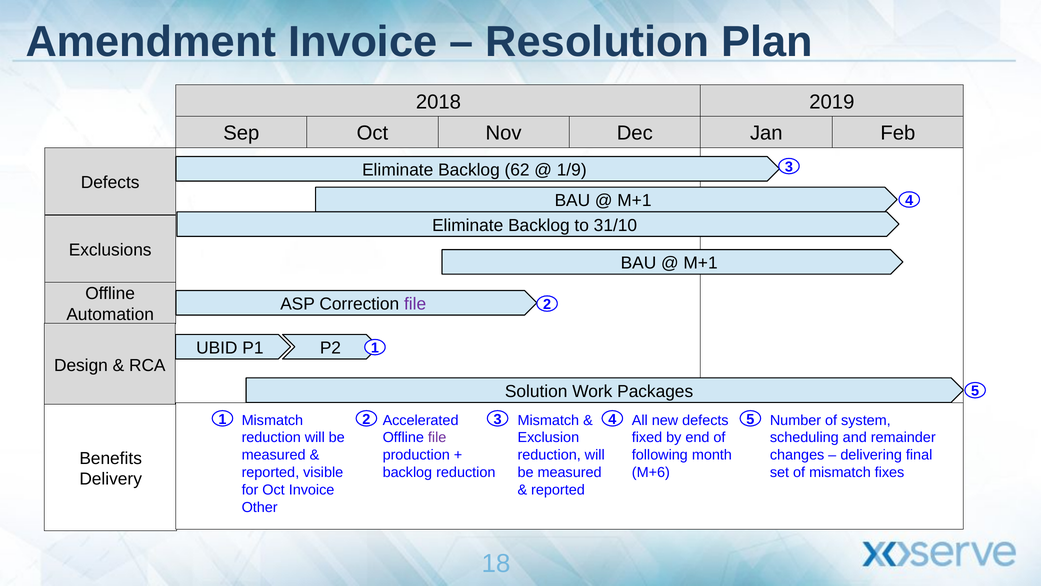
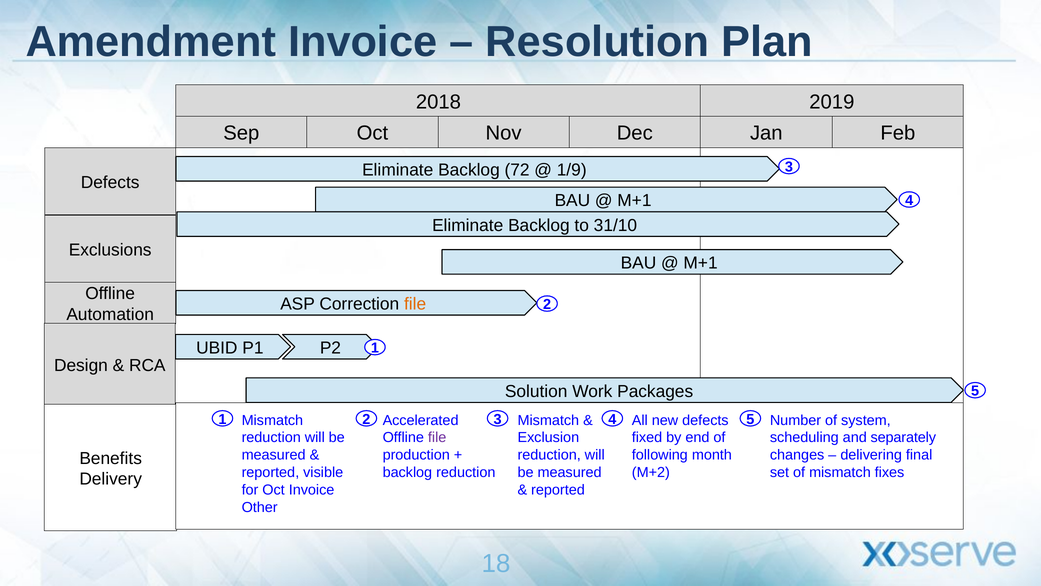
62: 62 -> 72
file at (415, 304) colour: purple -> orange
remainder: remainder -> separately
M+6: M+6 -> M+2
